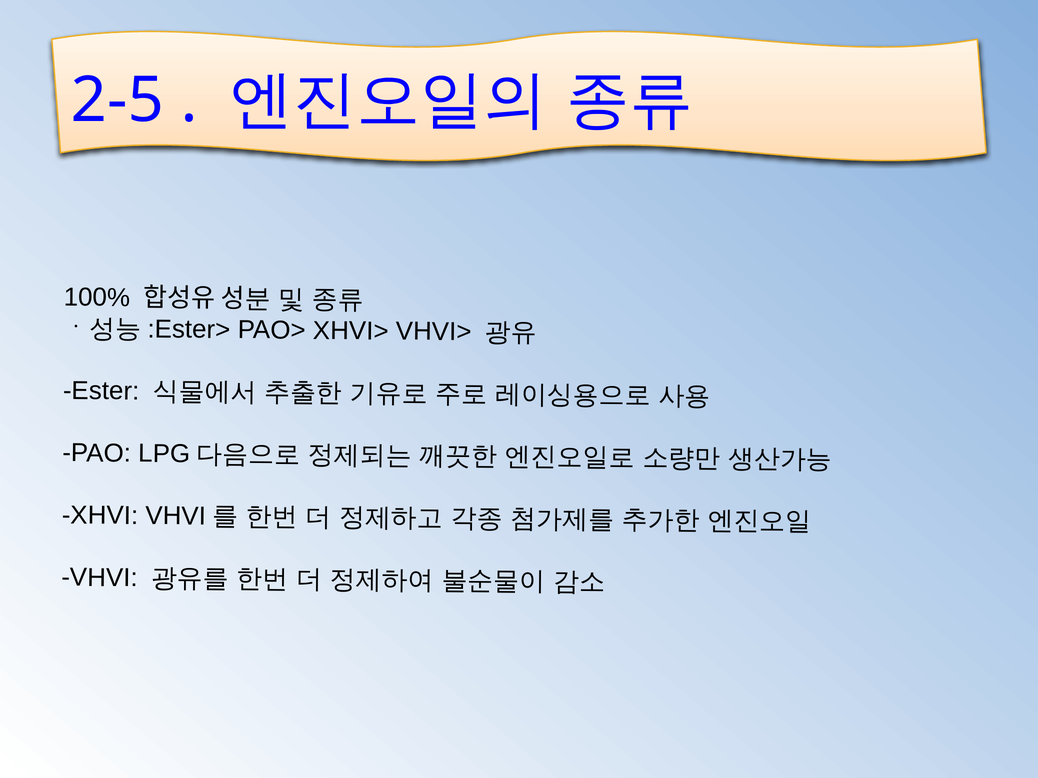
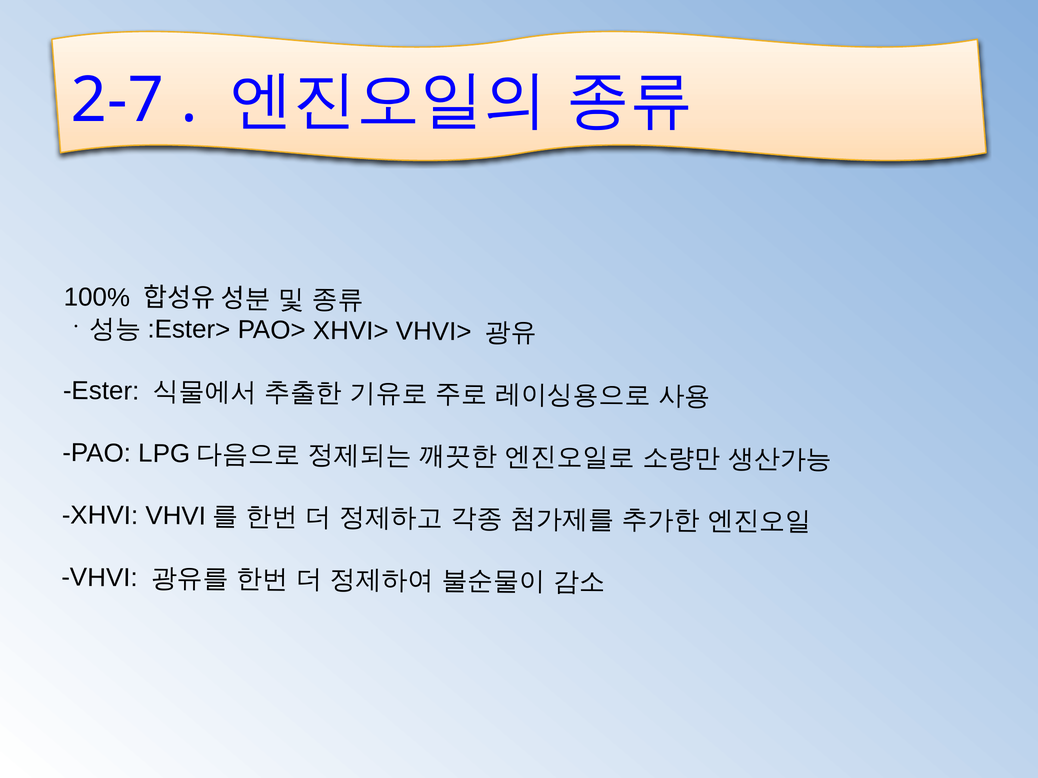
2-5: 2-5 -> 2-7
